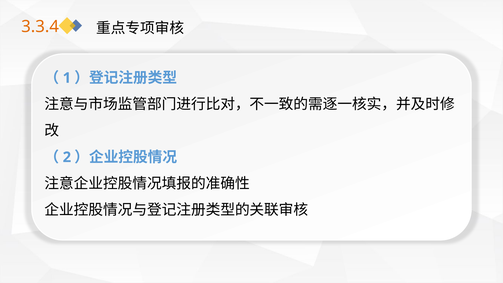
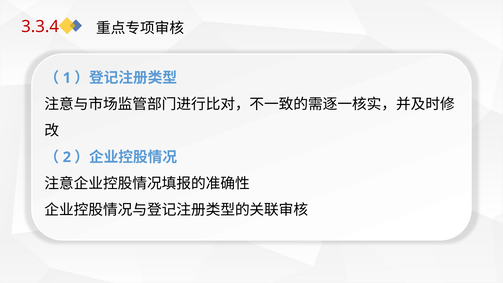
3.3.4 colour: orange -> red
